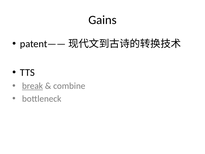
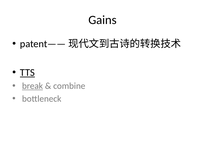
TTS underline: none -> present
